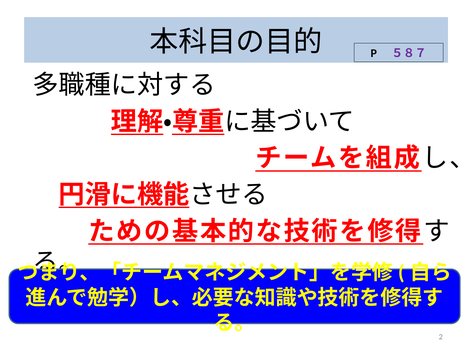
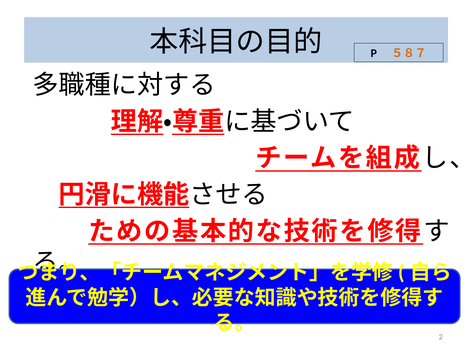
５８７ colour: purple -> orange
